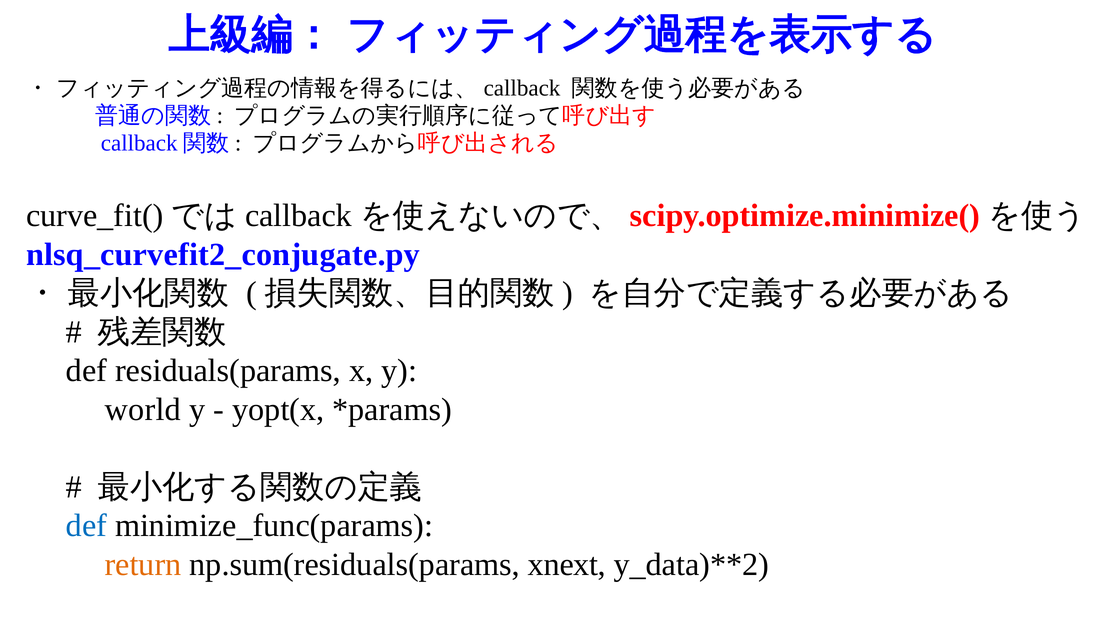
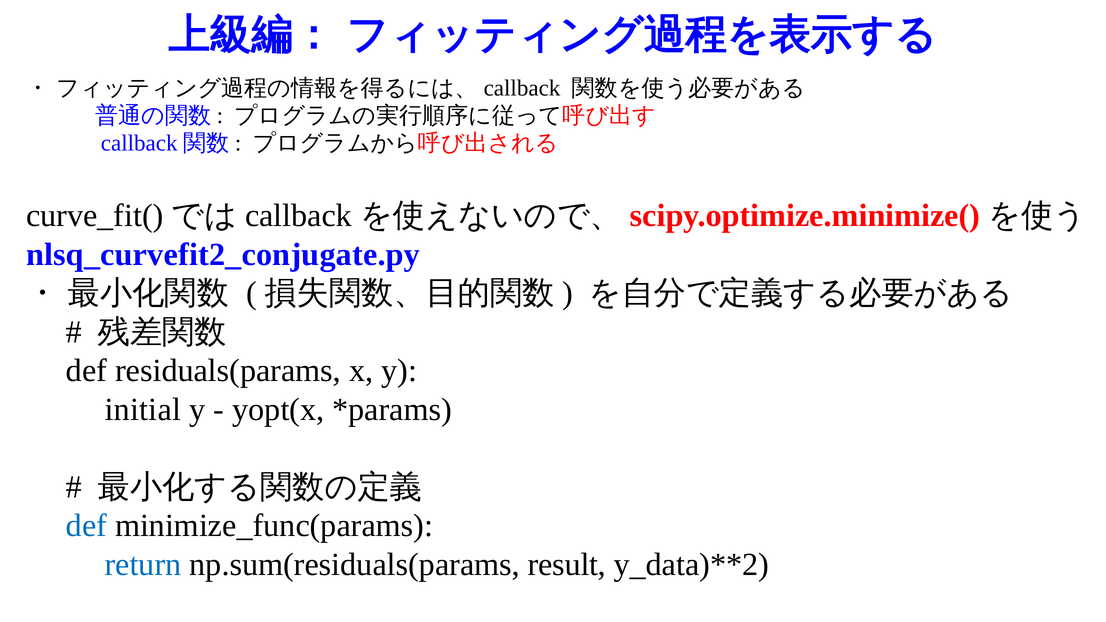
world: world -> initial
return colour: orange -> blue
xnext: xnext -> result
